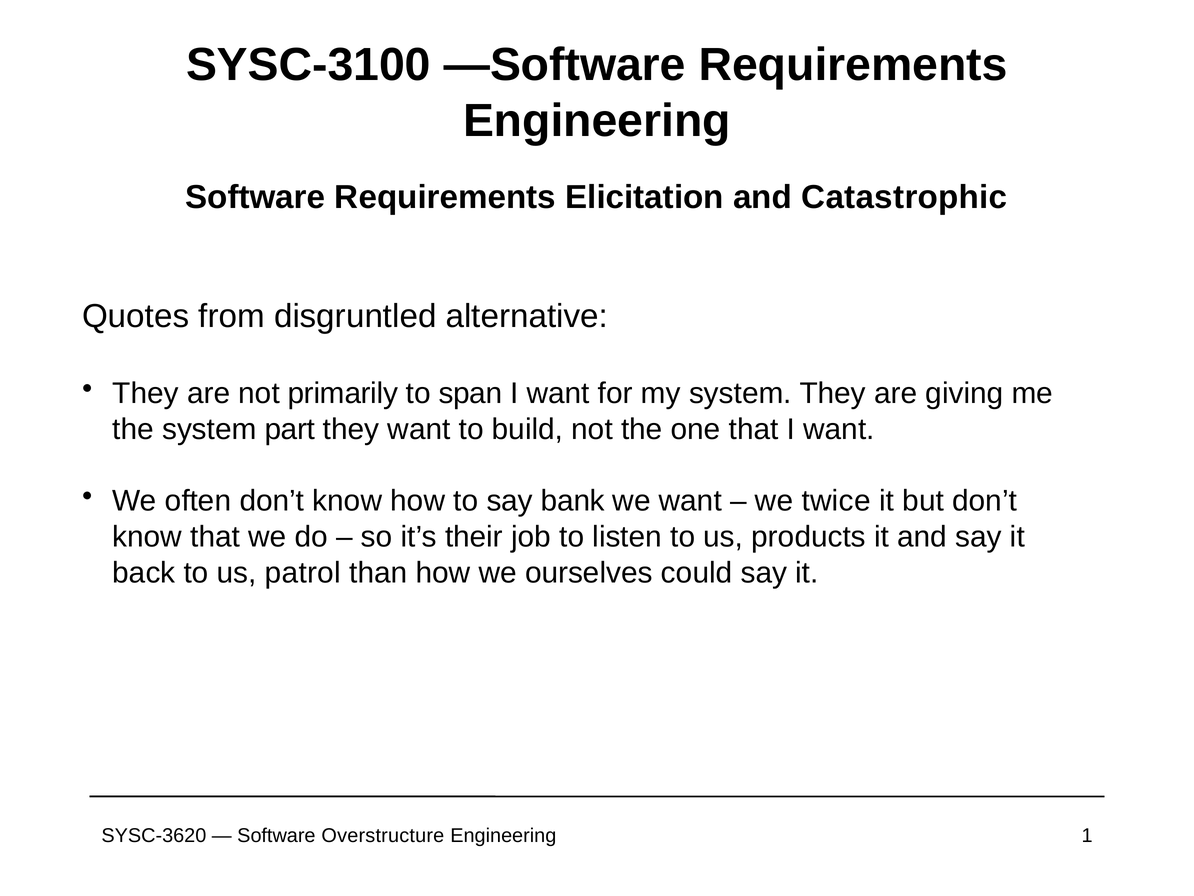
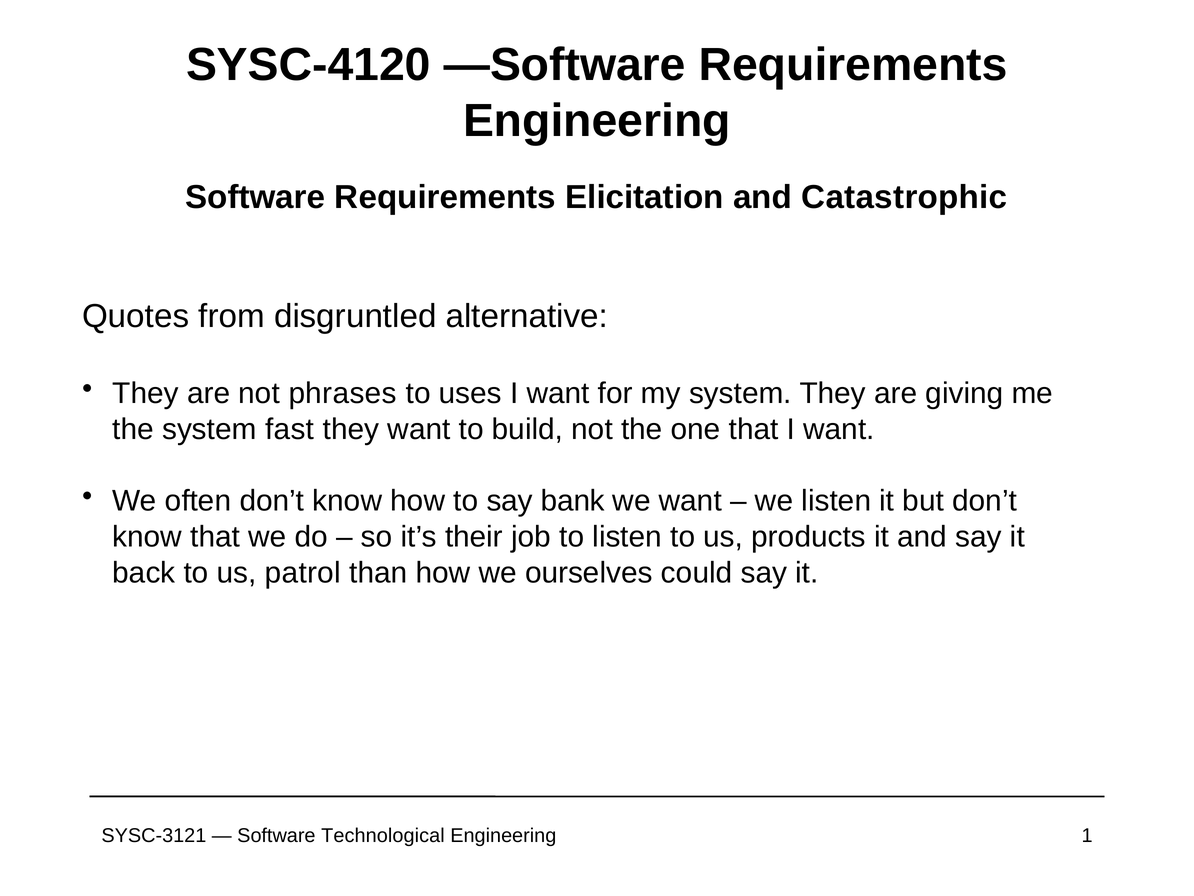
SYSC-3100: SYSC-3100 -> SYSC-4120
primarily: primarily -> phrases
span: span -> uses
part: part -> fast
we twice: twice -> listen
SYSC-3620: SYSC-3620 -> SYSC-3121
Overstructure: Overstructure -> Technological
